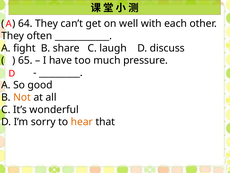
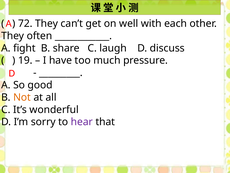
64: 64 -> 72
65: 65 -> 19
hear colour: orange -> purple
